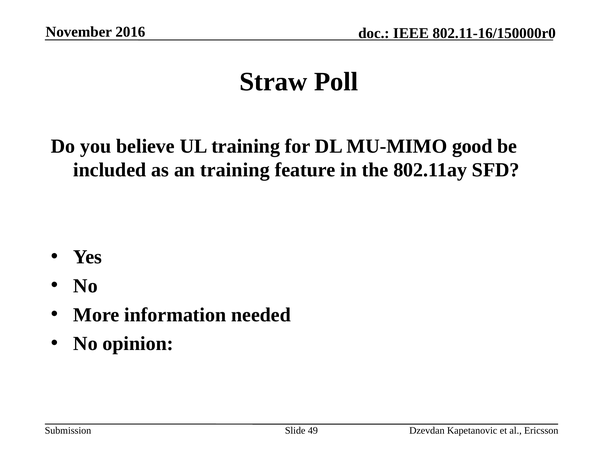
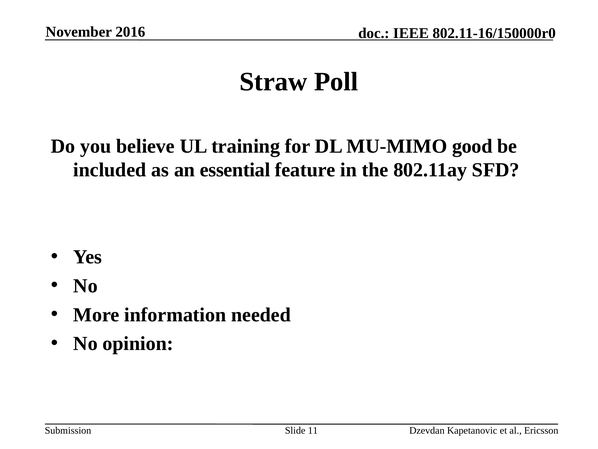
an training: training -> essential
49: 49 -> 11
